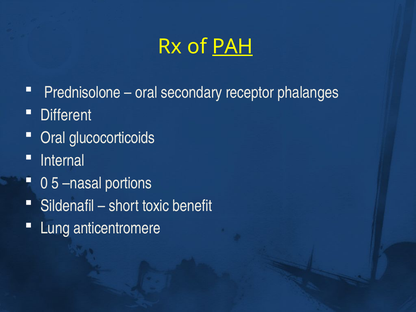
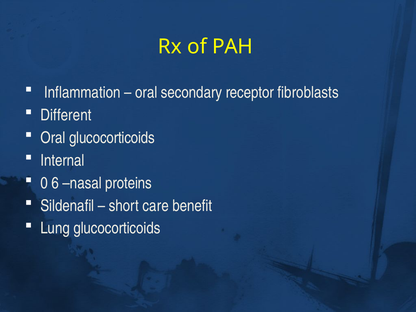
PAH underline: present -> none
Prednisolone: Prednisolone -> Inflammation
phalanges: phalanges -> fibroblasts
5: 5 -> 6
portions: portions -> proteins
toxic: toxic -> care
Lung anticentromere: anticentromere -> glucocorticoids
